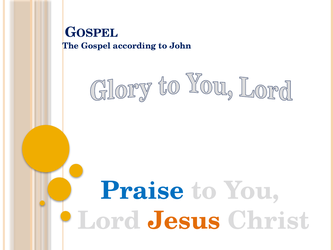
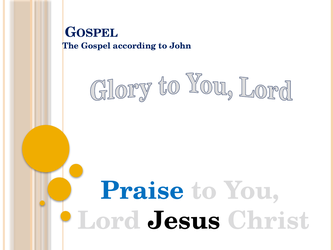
Jesus colour: orange -> black
